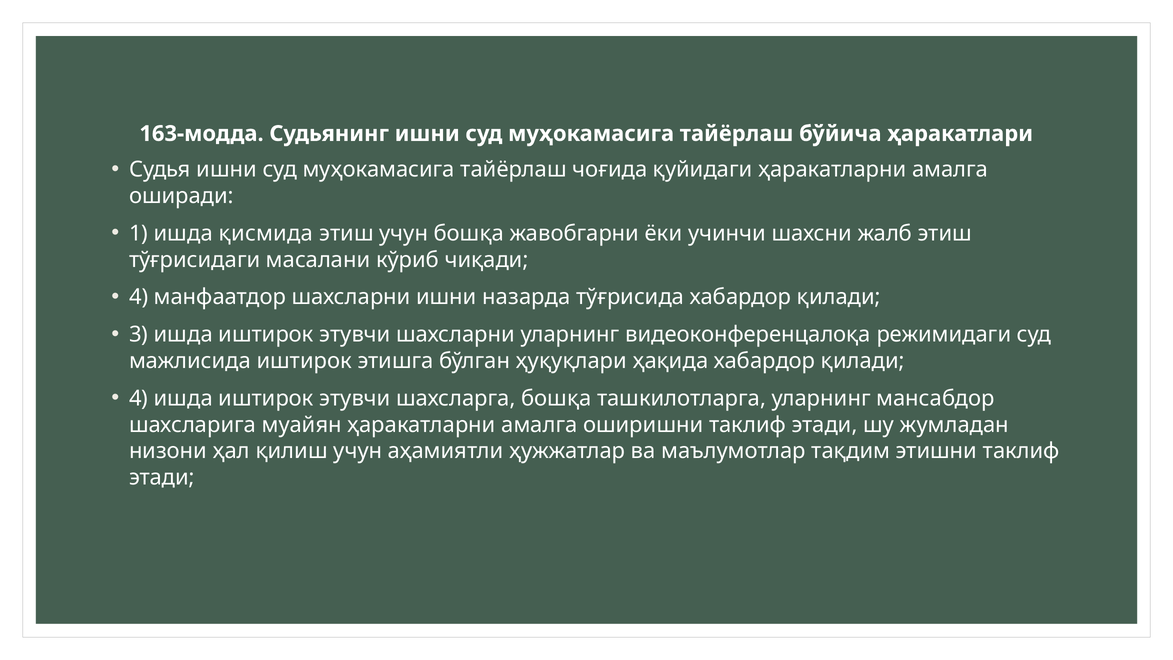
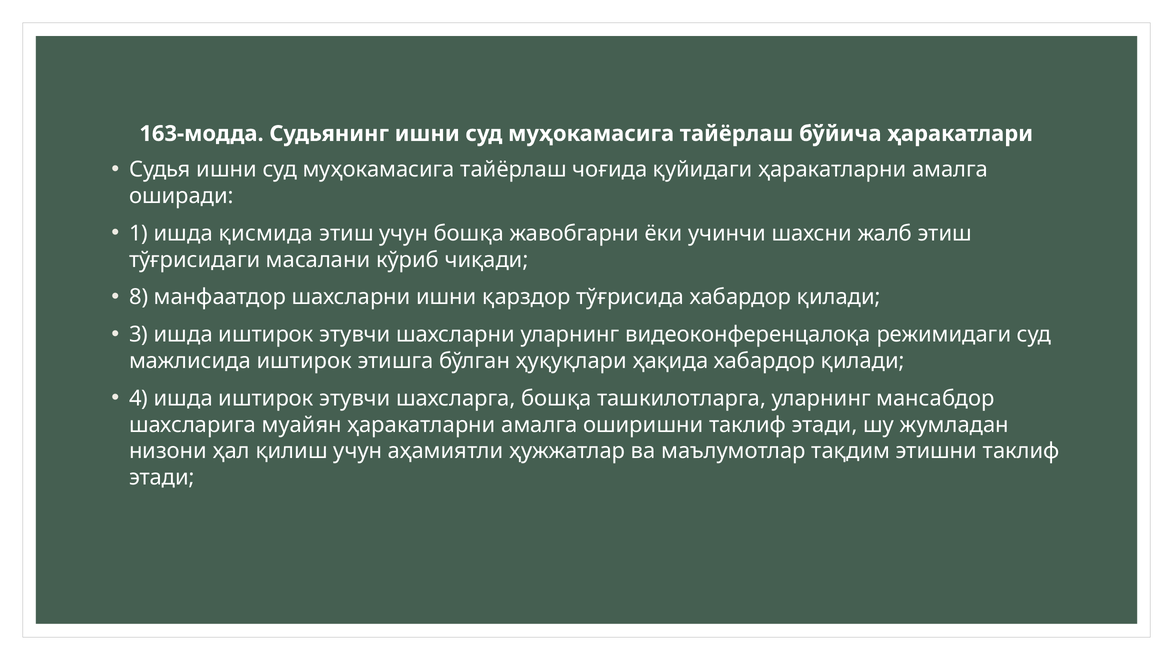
4 at (139, 297): 4 -> 8
назарда: назарда -> қарздор
